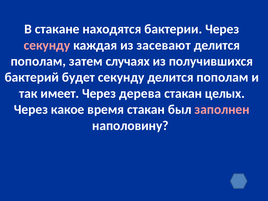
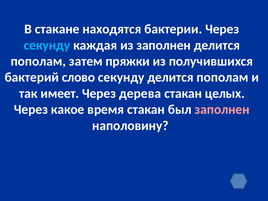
секунду at (47, 45) colour: pink -> light blue
из засевают: засевают -> заполнен
случаях: случаях -> пряжки
будет: будет -> слово
